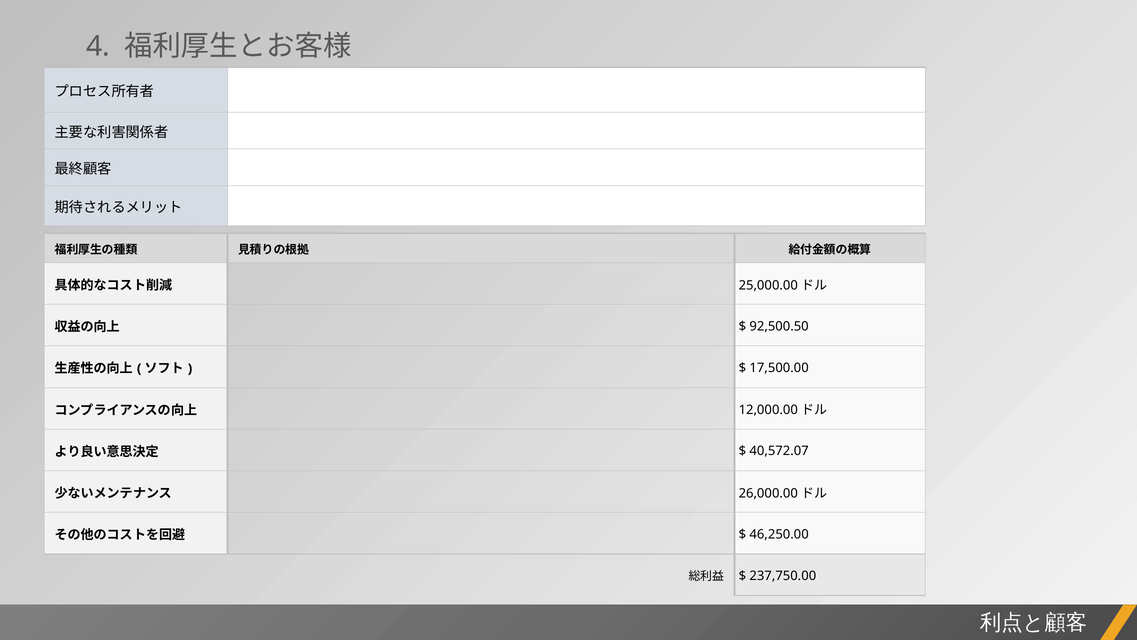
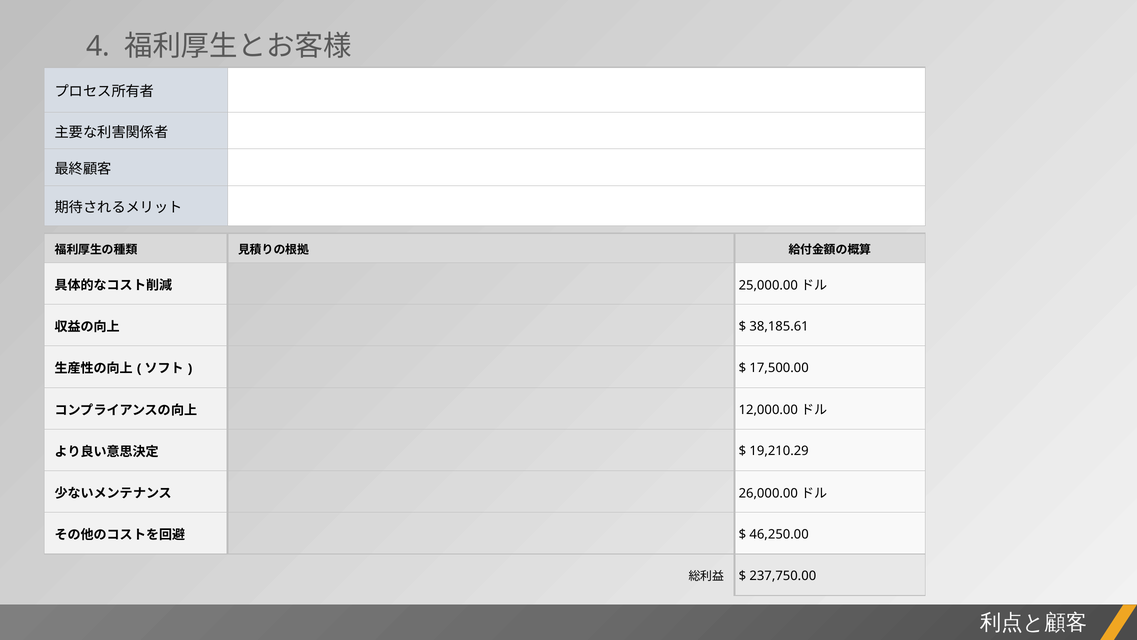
92,500.50: 92,500.50 -> 38,185.61
40,572.07: 40,572.07 -> 19,210.29
